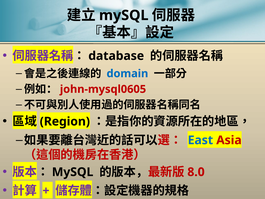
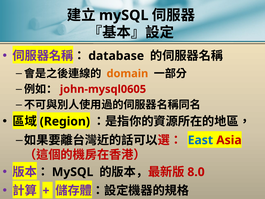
domain colour: blue -> orange
